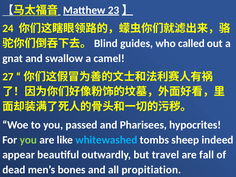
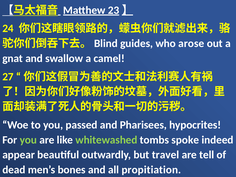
called: called -> arose
whitewashed colour: light blue -> light green
sheep: sheep -> spoke
fall: fall -> tell
